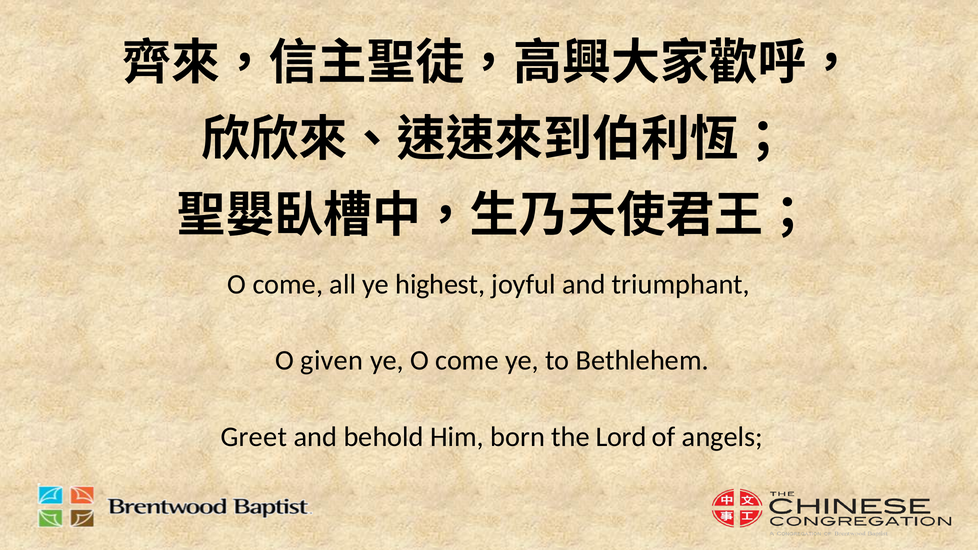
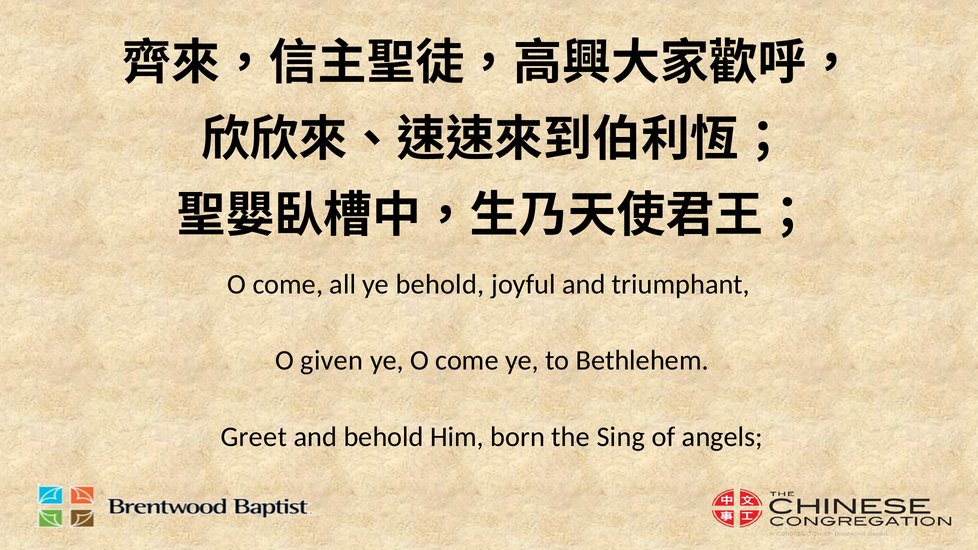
ye highest: highest -> behold
Lord: Lord -> Sing
